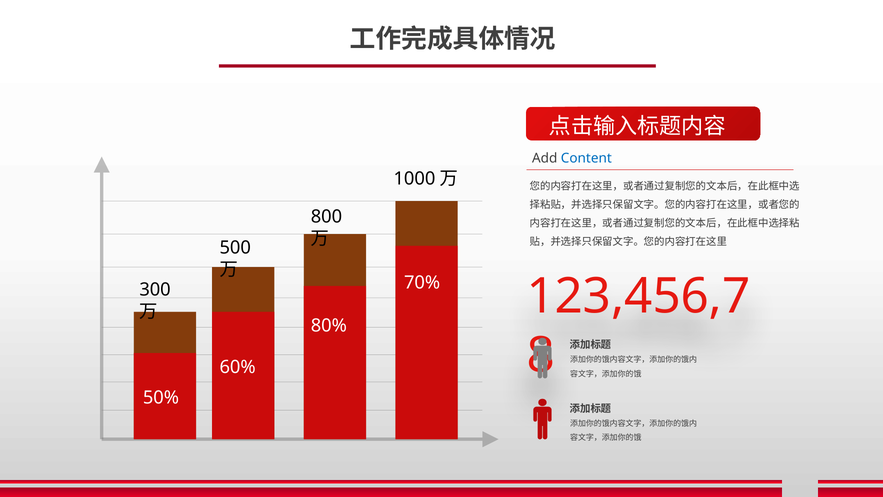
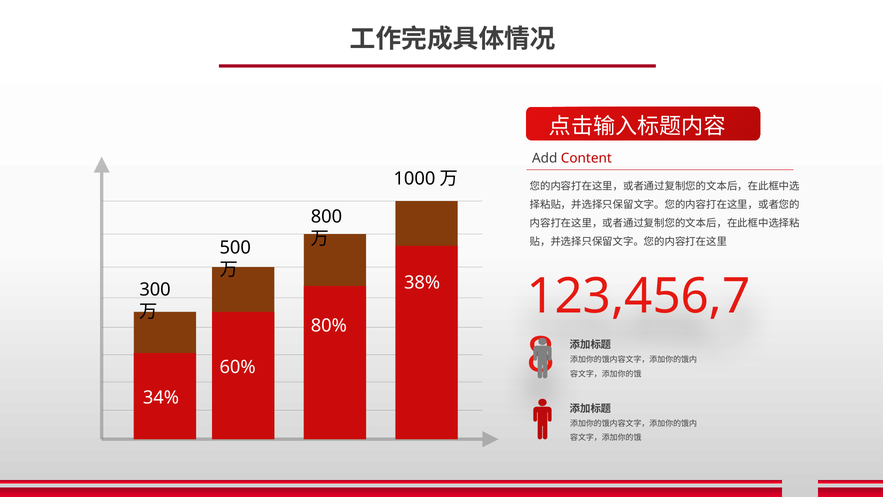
Content colour: blue -> red
70%: 70% -> 38%
50%: 50% -> 34%
